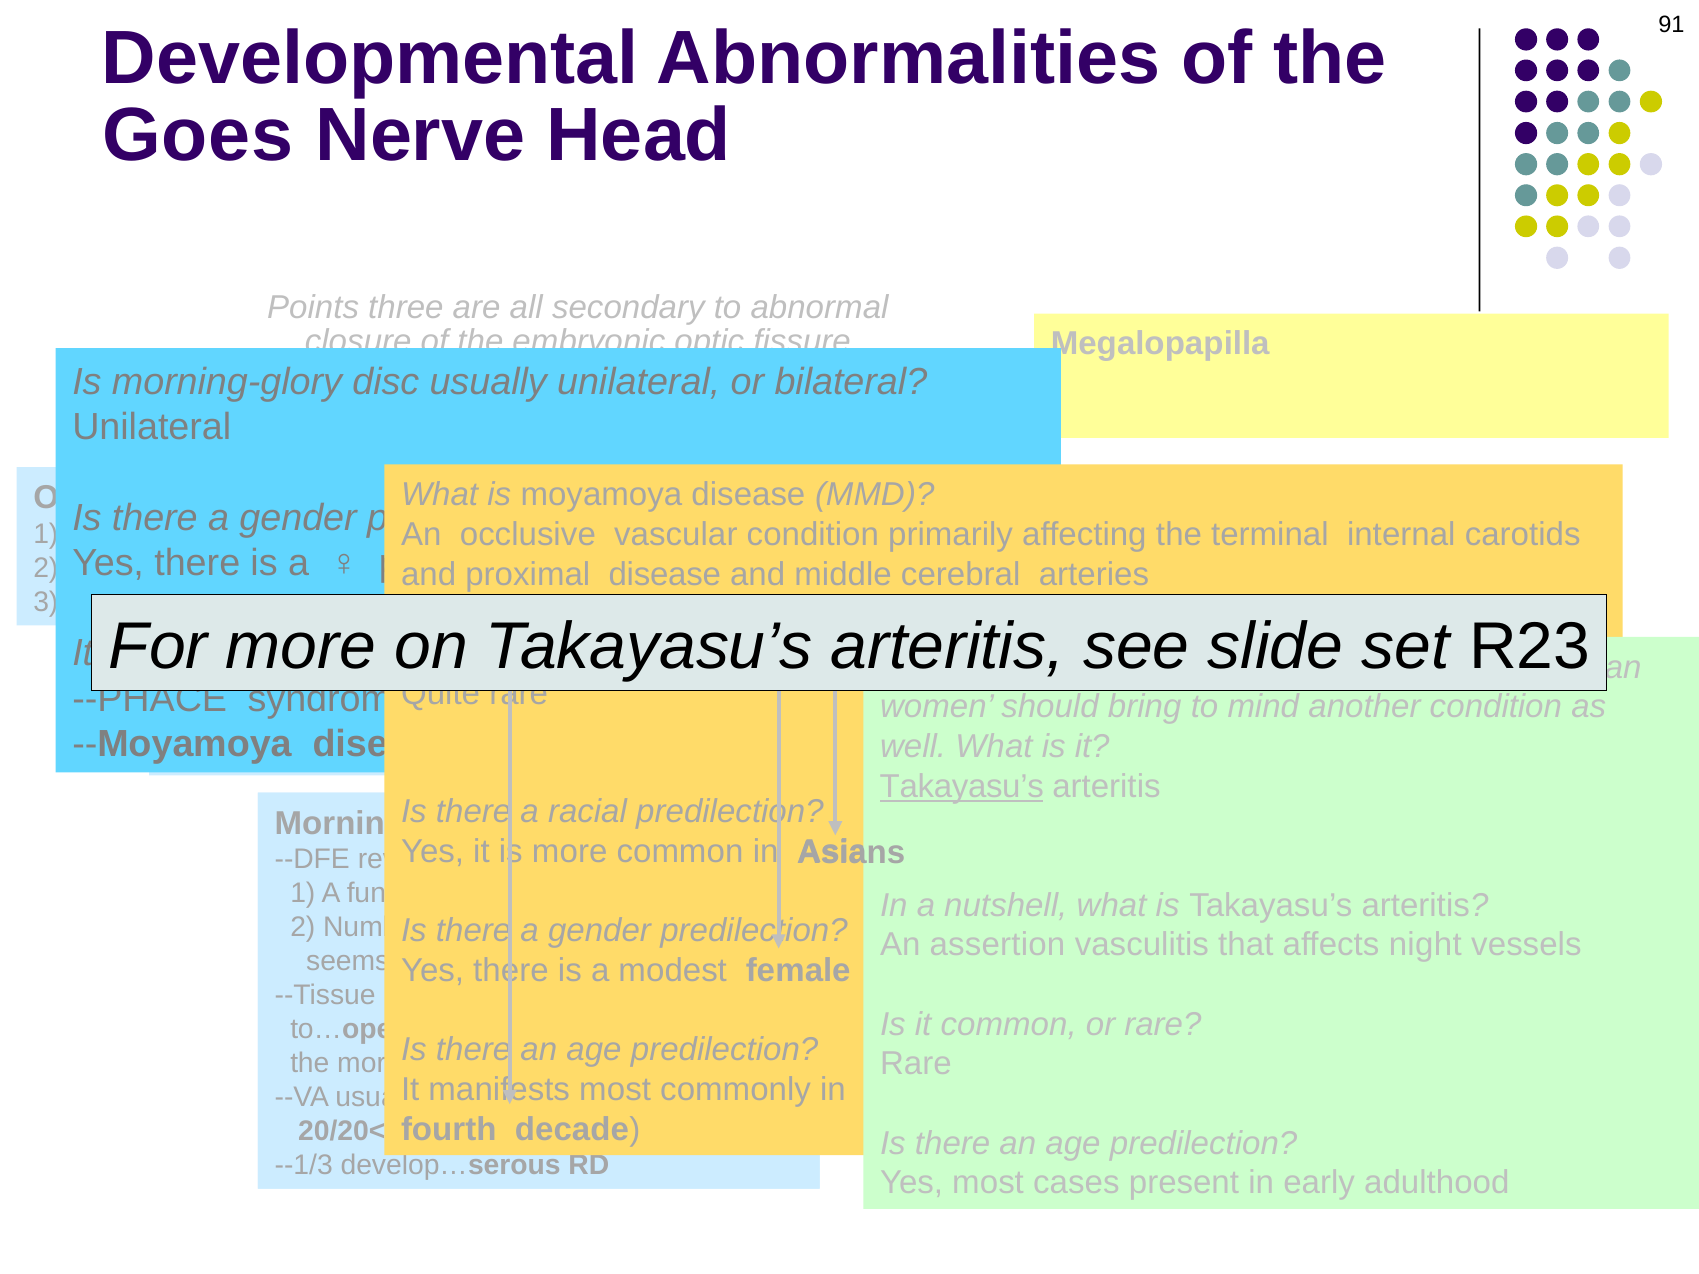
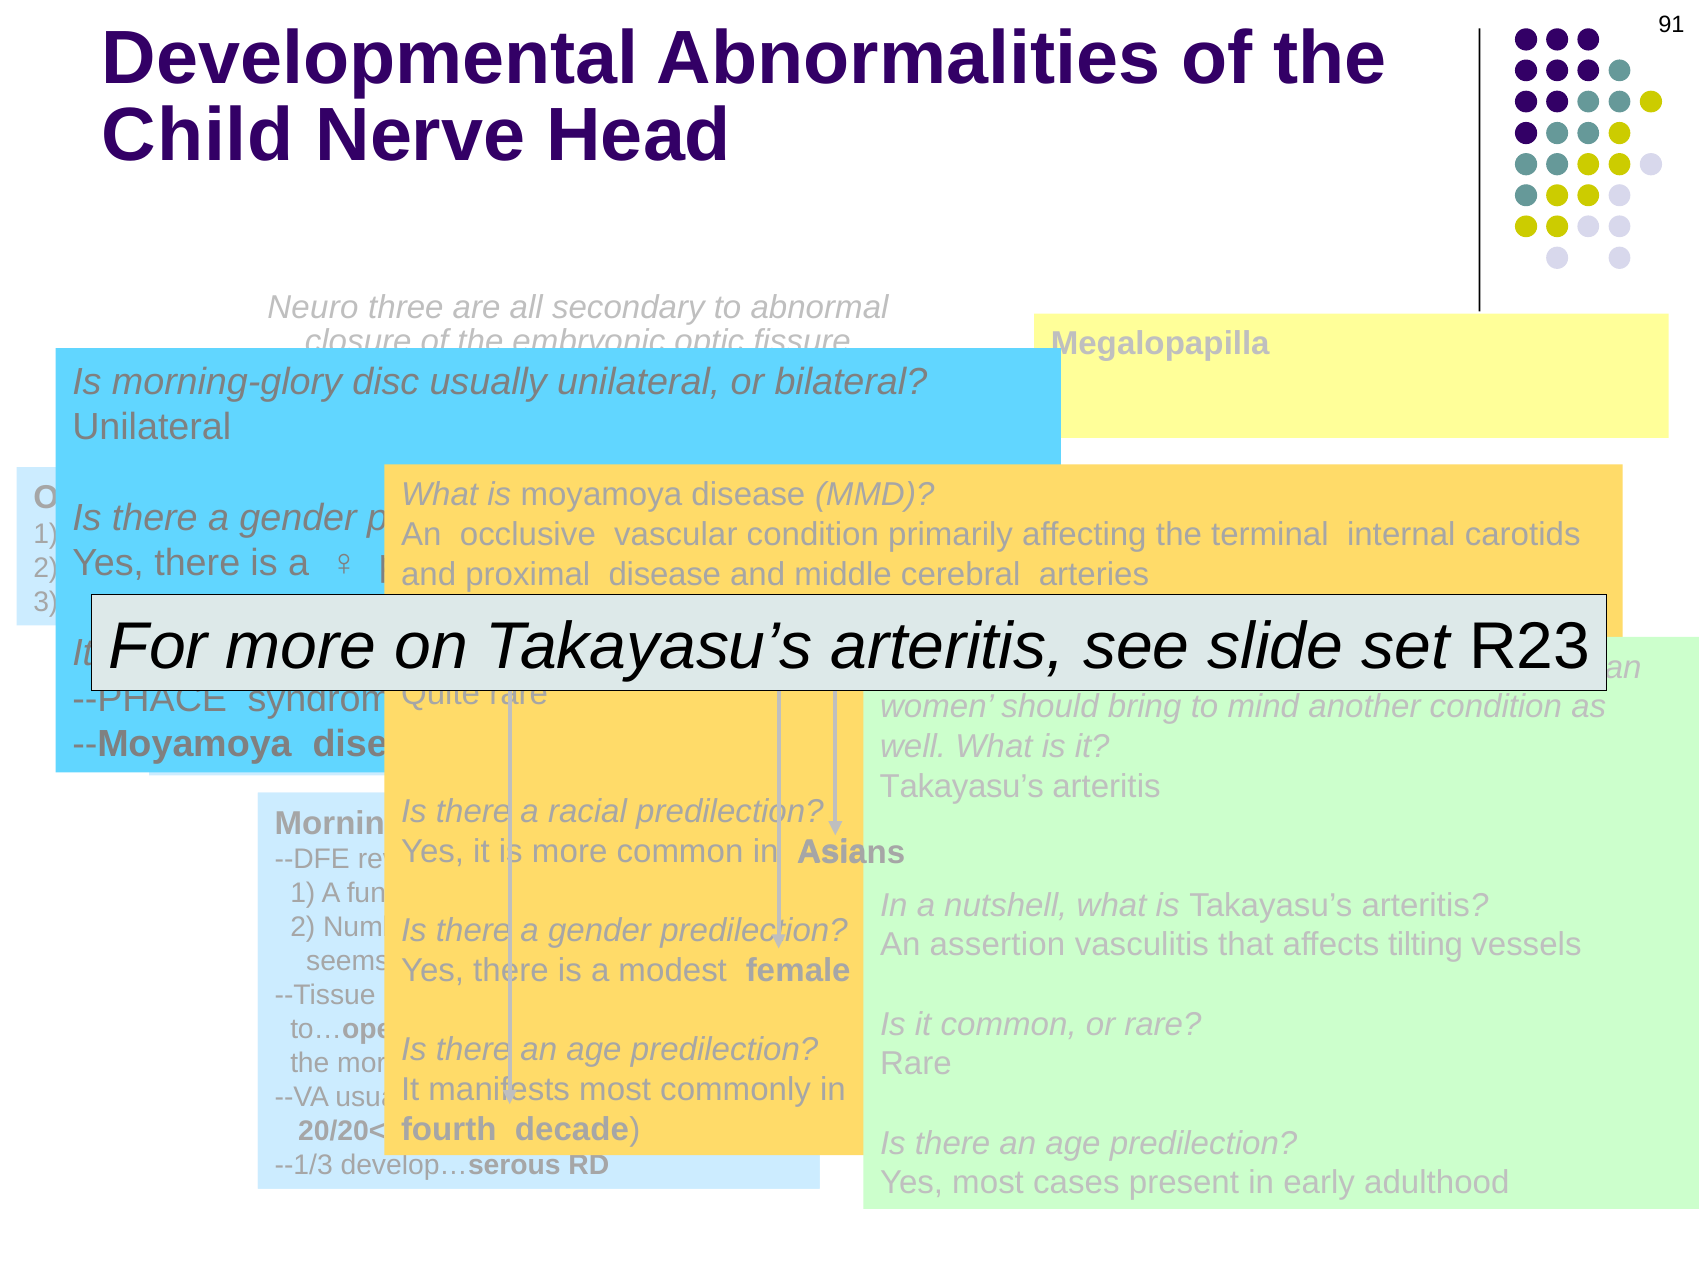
Goes: Goes -> Child
Points: Points -> Neuro
Takayasu’s at (962, 787) underline: present -> none
night: night -> tilting
